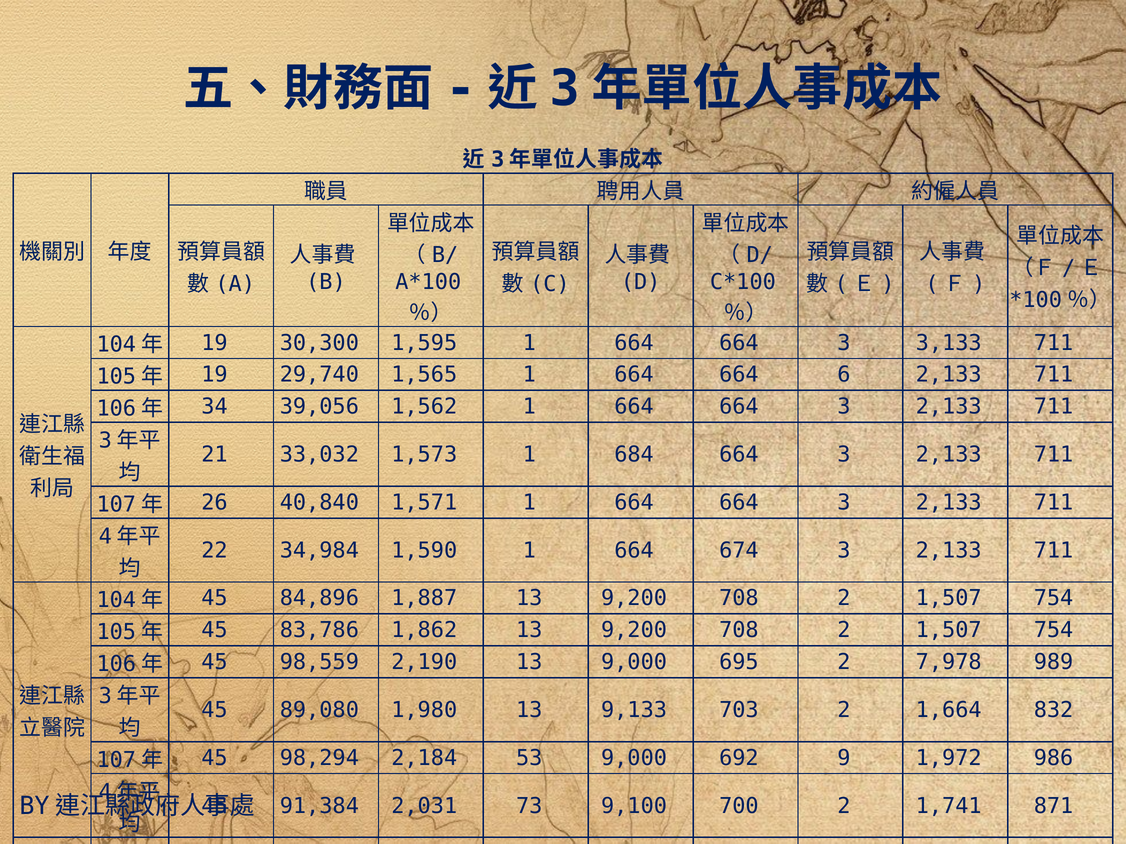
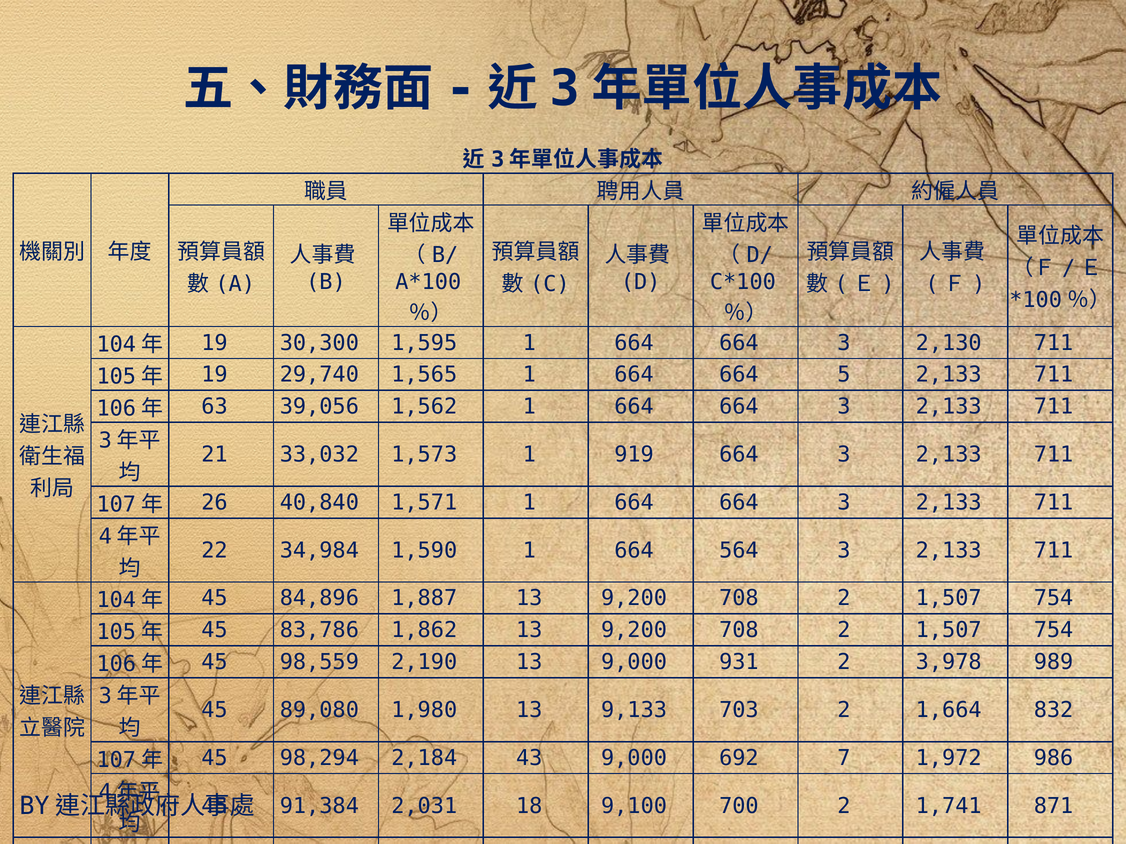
3,133: 3,133 -> 2,130
664 6: 6 -> 5
34: 34 -> 63
684: 684 -> 919
674: 674 -> 564
695: 695 -> 931
7,978: 7,978 -> 3,978
53: 53 -> 43
9: 9 -> 7
73: 73 -> 18
